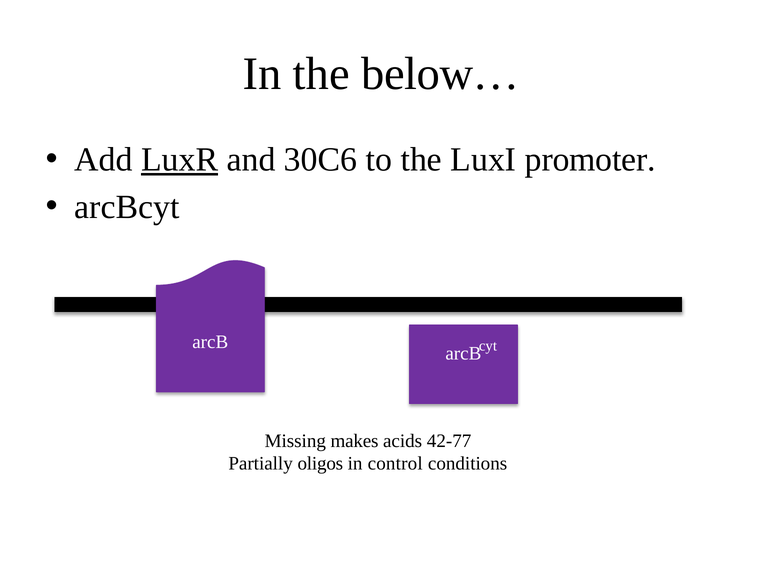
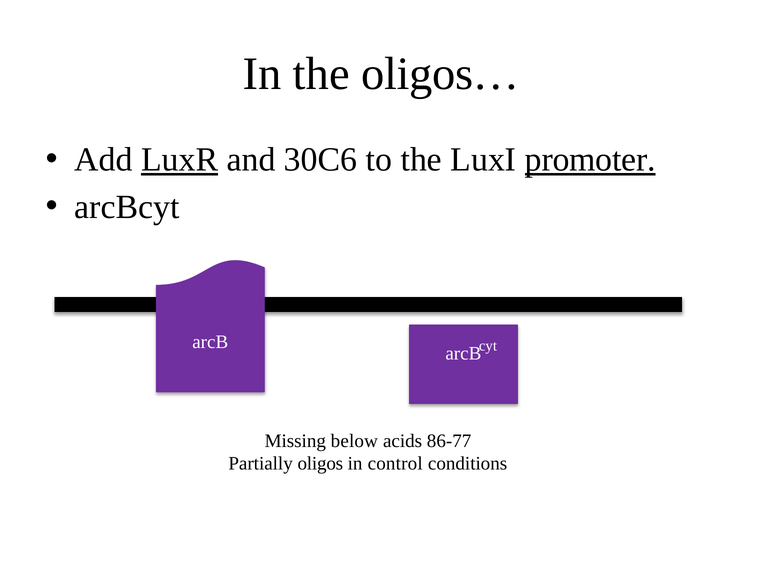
below…: below… -> oligos…
promoter underline: none -> present
makes: makes -> below
42-77: 42-77 -> 86-77
